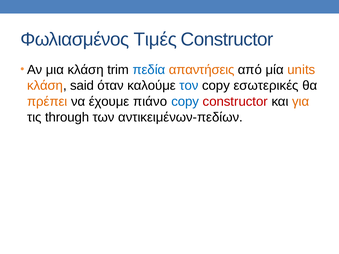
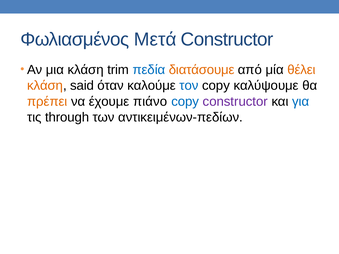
Τιμές: Τιμές -> Μετά
απαντήσεις: απαντήσεις -> διατάσουμε
units: units -> θέλει
εσωτερικές: εσωτερικές -> καλύψουμε
constructor at (235, 102) colour: red -> purple
για colour: orange -> blue
